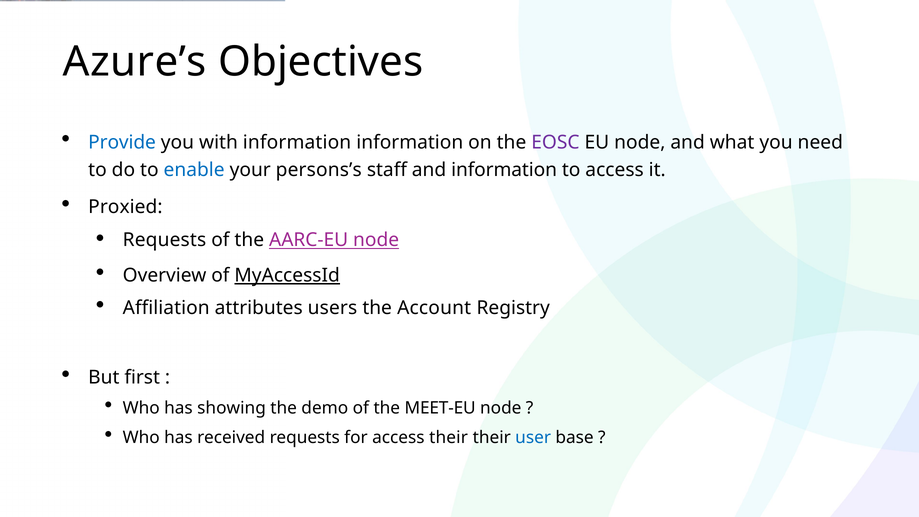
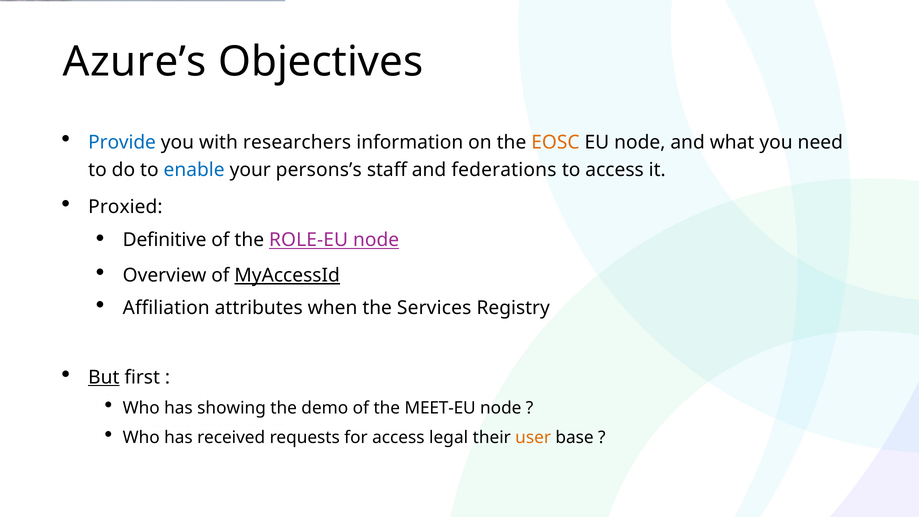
with information: information -> researchers
EOSC colour: purple -> orange
and information: information -> federations
Requests at (164, 240): Requests -> Definitive
AARC-EU: AARC-EU -> ROLE-EU
users: users -> when
Account: Account -> Services
But underline: none -> present
access their: their -> legal
user colour: blue -> orange
